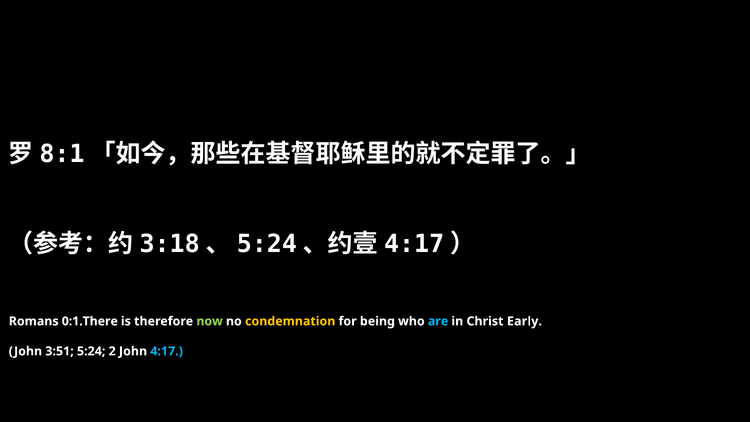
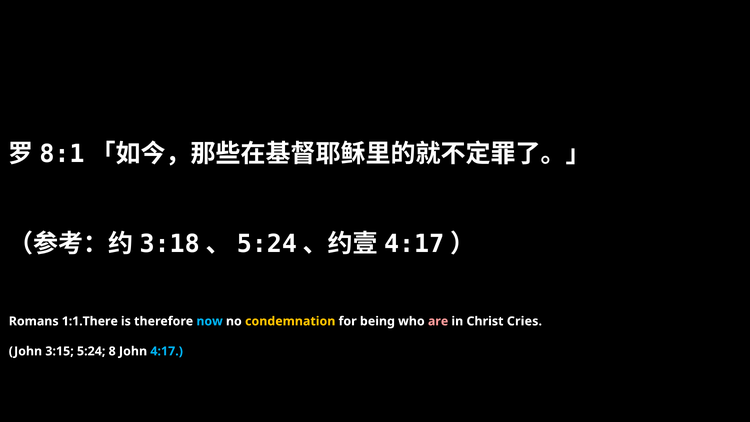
0:1.There: 0:1.There -> 1:1.There
now colour: light green -> light blue
are colour: light blue -> pink
Early: Early -> Cries
3:51: 3:51 -> 3:15
2: 2 -> 8
